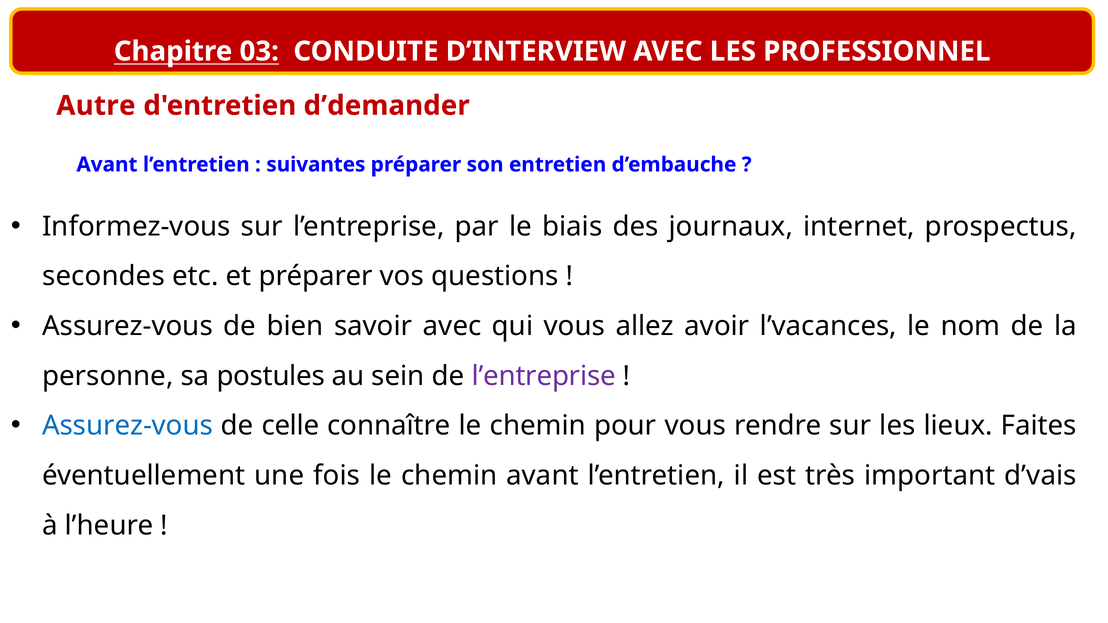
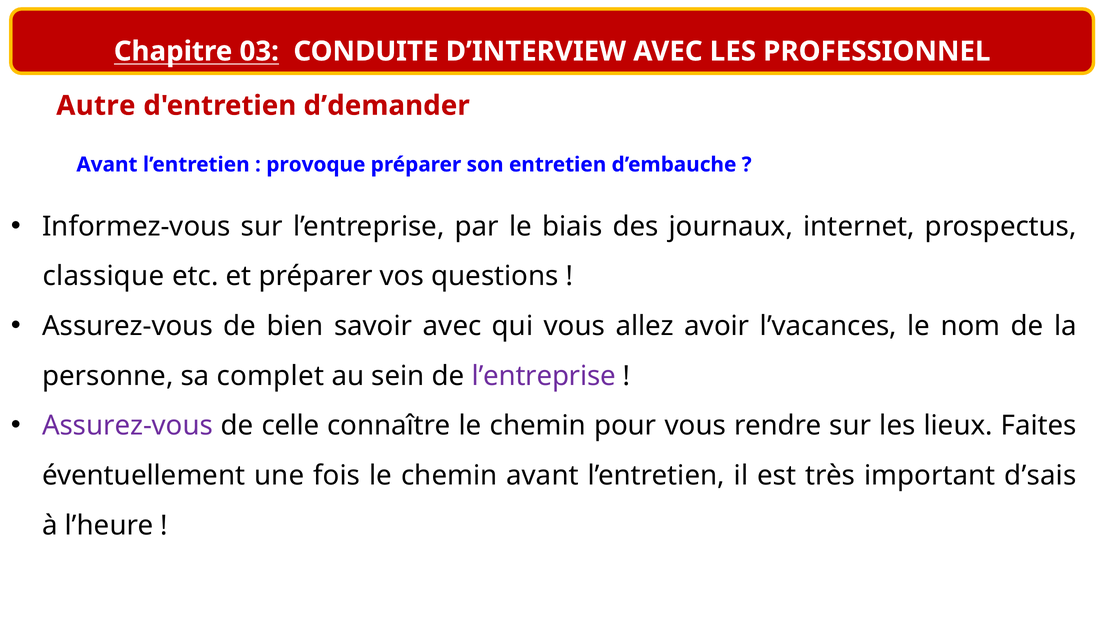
suivantes: suivantes -> provoque
secondes: secondes -> classique
postules: postules -> complet
Assurez-vous at (128, 426) colour: blue -> purple
d’vais: d’vais -> d’sais
